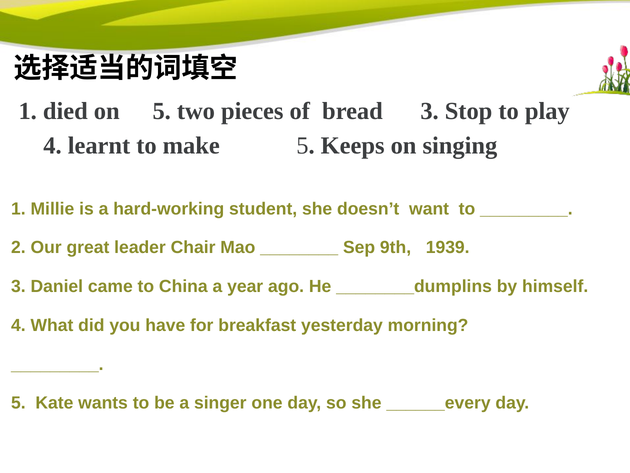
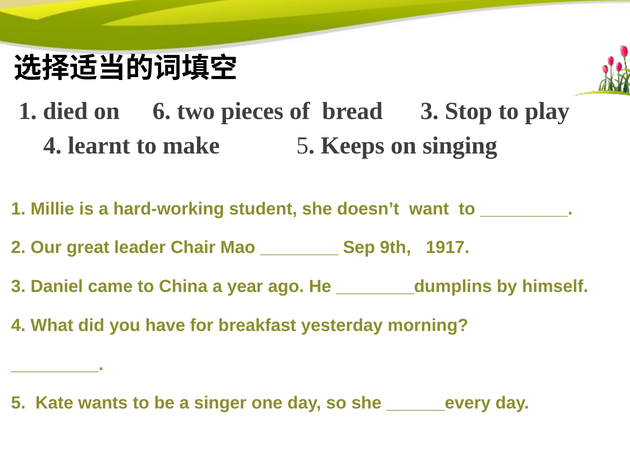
on 5: 5 -> 6
1939: 1939 -> 1917
